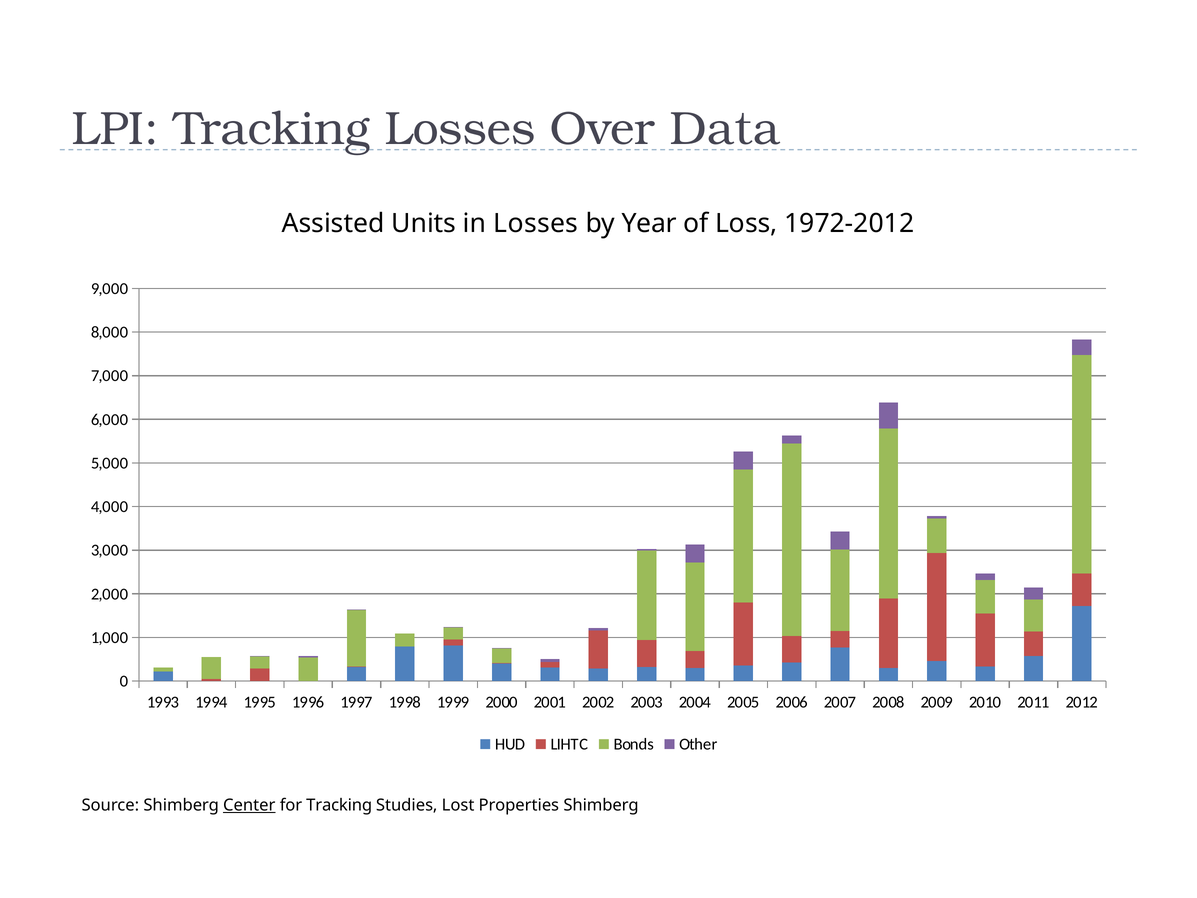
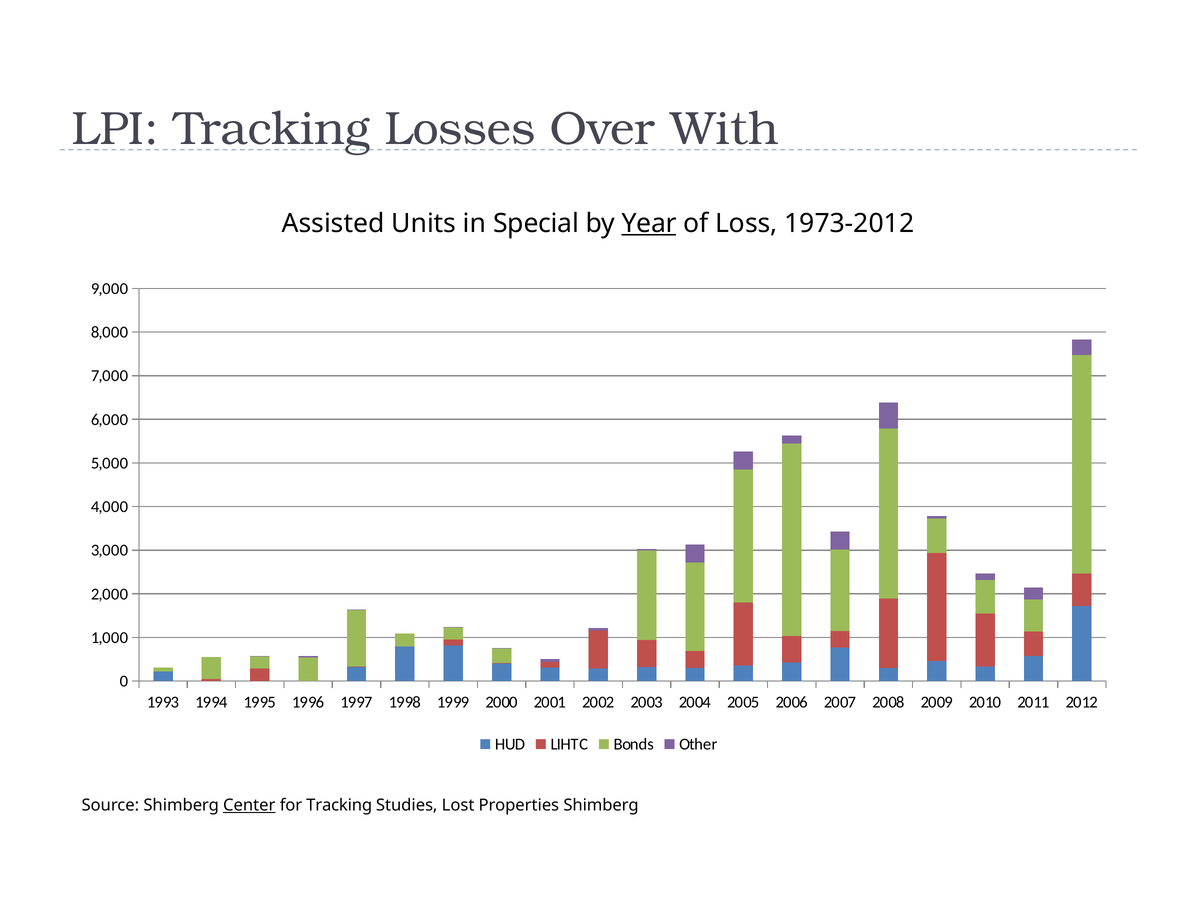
Data: Data -> With
in Losses: Losses -> Special
Year underline: none -> present
1972-2012: 1972-2012 -> 1973-2012
